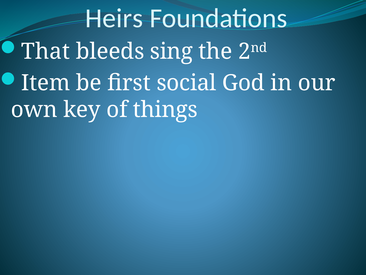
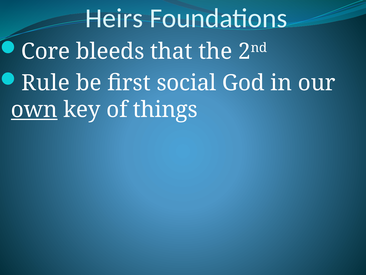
That: That -> Core
sing: sing -> that
Item: Item -> Rule
own underline: none -> present
